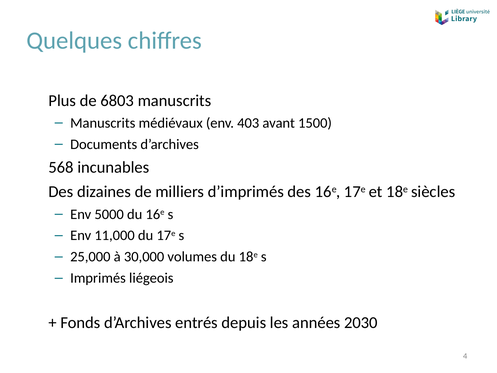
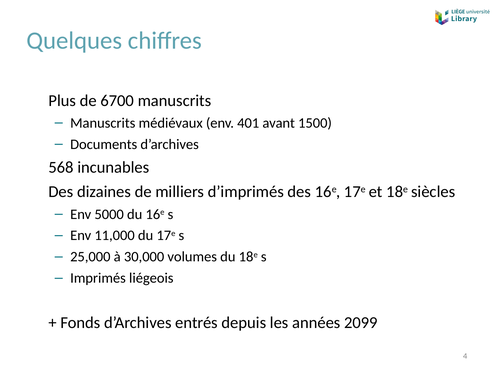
6803: 6803 -> 6700
403: 403 -> 401
2030: 2030 -> 2099
